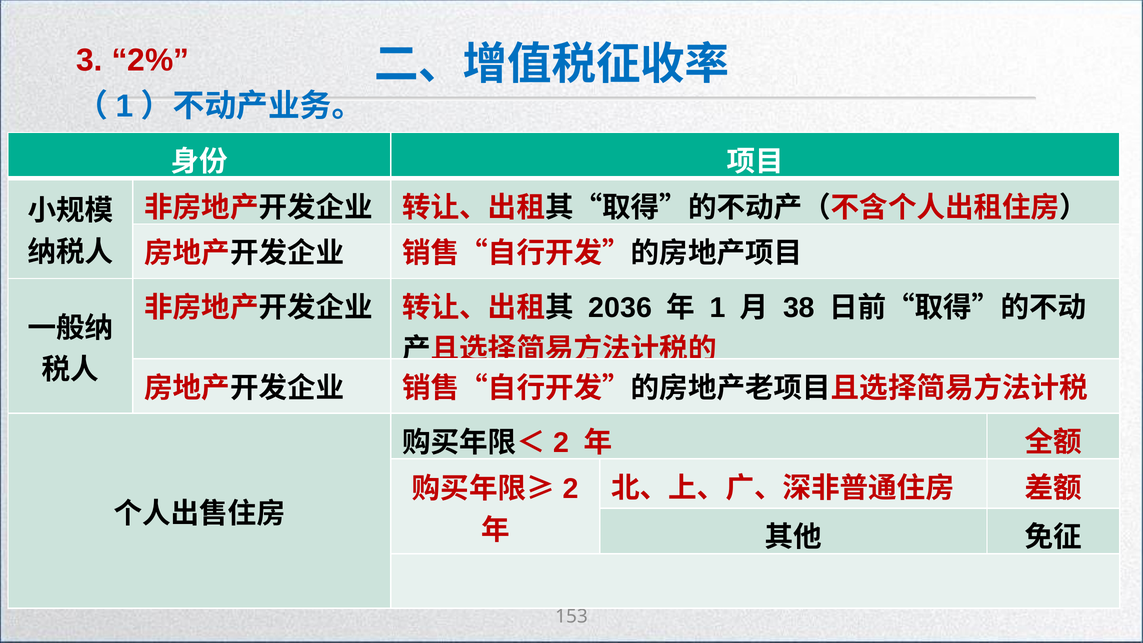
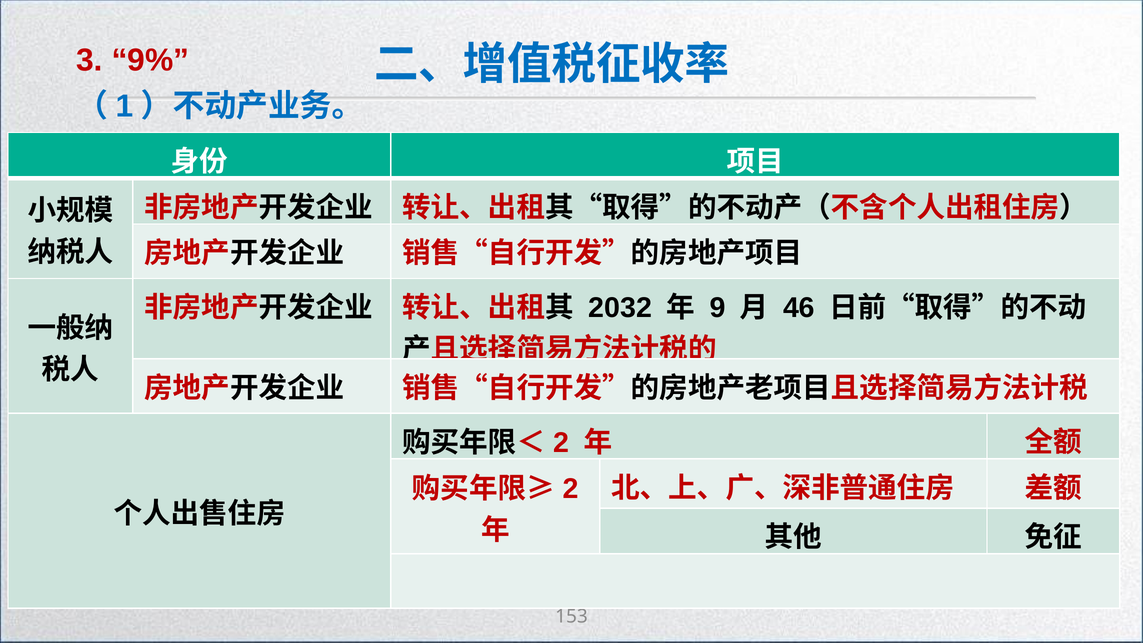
2%: 2% -> 9%
2036: 2036 -> 2032
1: 1 -> 9
38: 38 -> 46
